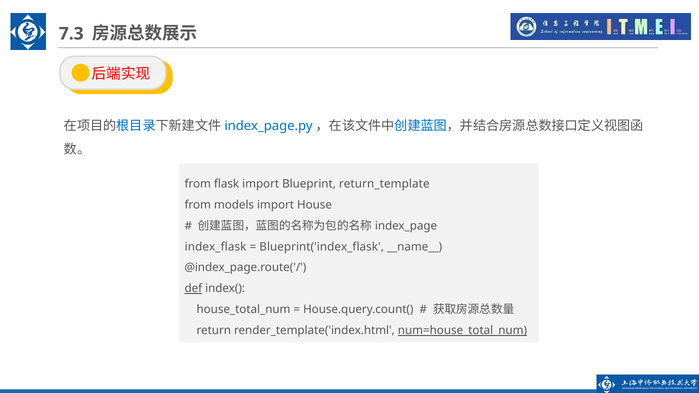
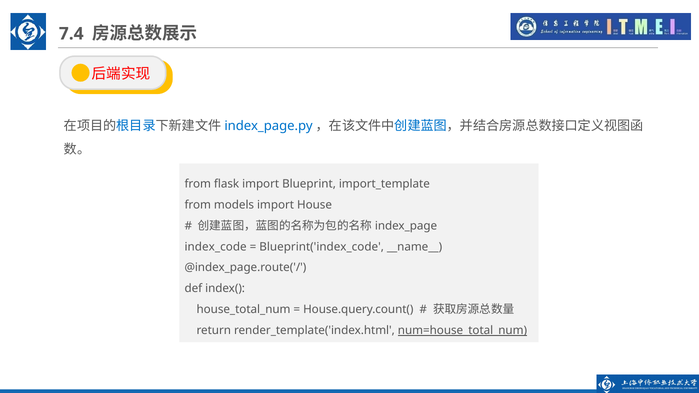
7.3: 7.3 -> 7.4
return_template: return_template -> import_template
index_flask: index_flask -> index_code
Blueprint('index_flask: Blueprint('index_flask -> Blueprint('index_code
def underline: present -> none
